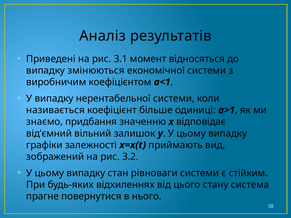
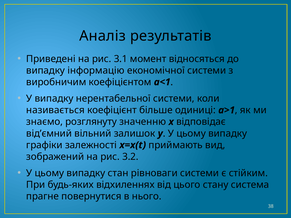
змінюються: змінюються -> інформацію
придбання: придбання -> розглянуту
